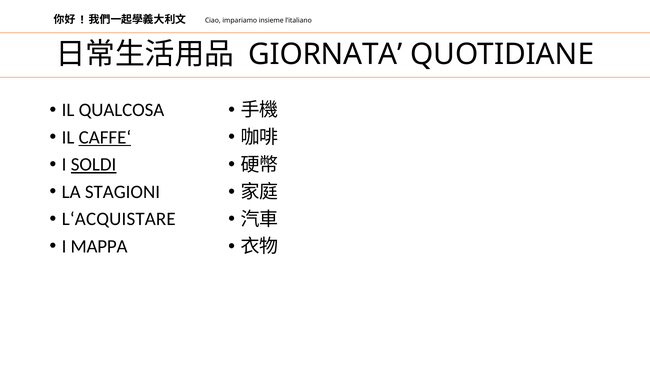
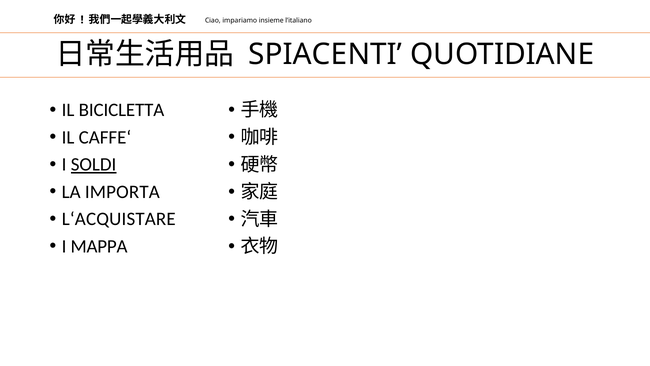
GIORNATA: GIORNATA -> SPIACENTI
QUALCOSA: QUALCOSA -> BICICLETTA
CAFFE‘ underline: present -> none
STAGIONI: STAGIONI -> IMPORTA
